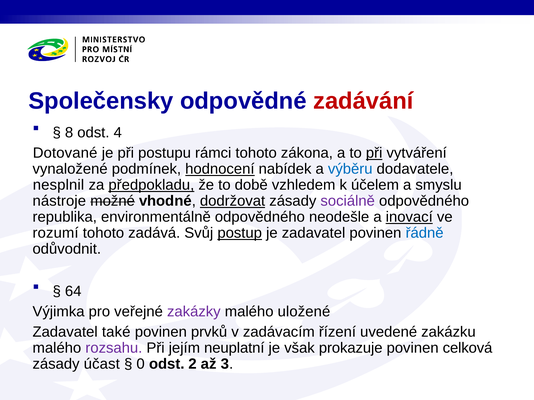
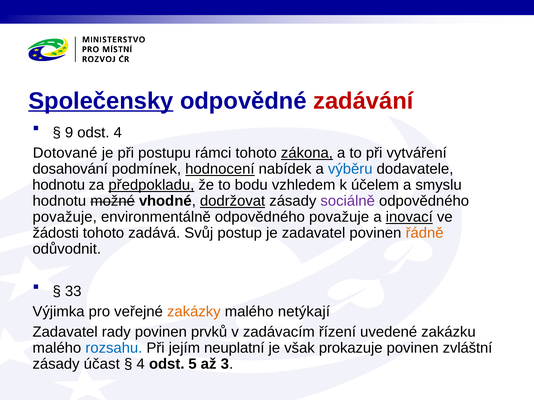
Společensky underline: none -> present
8: 8 -> 9
zákona underline: none -> present
při at (374, 153) underline: present -> none
vynaložené: vynaložené -> dosahování
nesplnil at (58, 185): nesplnil -> hodnotu
době: době -> bodu
nástroje at (59, 201): nástroje -> hodnotu
republika at (65, 217): republika -> považuje
environmentálně odpovědného neodešle: neodešle -> považuje
rozumí: rozumí -> žádosti
postup underline: present -> none
řádně colour: blue -> orange
64: 64 -> 33
zakázky colour: purple -> orange
uložené: uložené -> netýkají
také: také -> rady
rozsahu colour: purple -> blue
celková: celková -> zvláštní
0 at (141, 364): 0 -> 4
2: 2 -> 5
